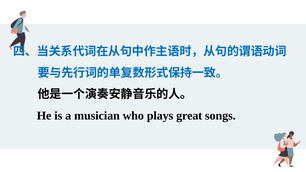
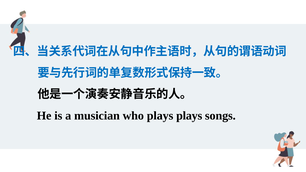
plays great: great -> plays
